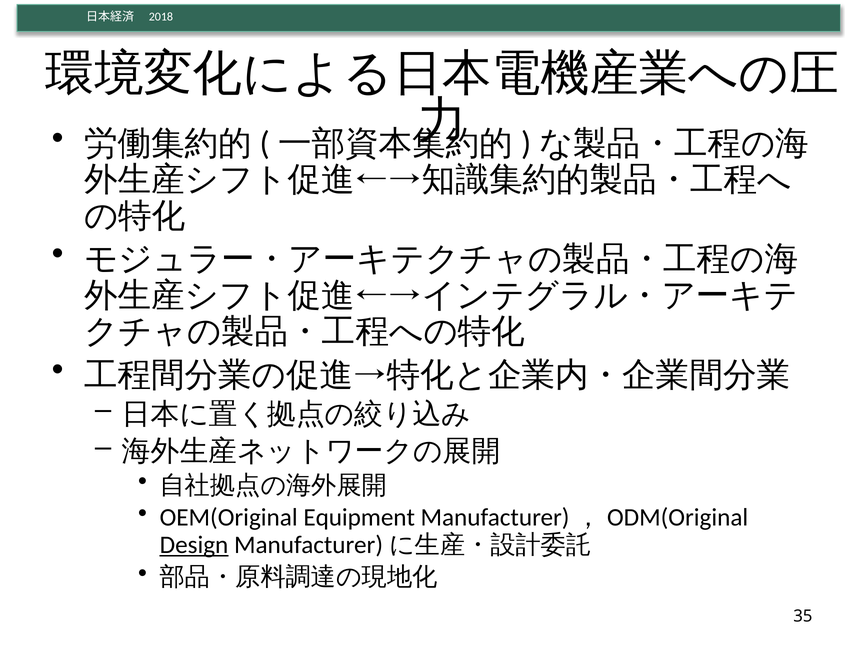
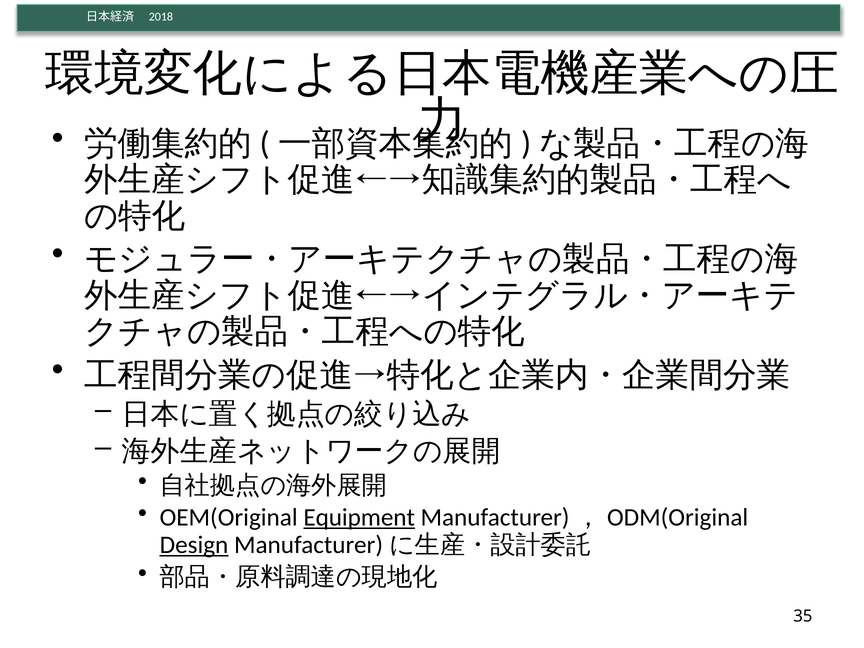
Equipment underline: none -> present
